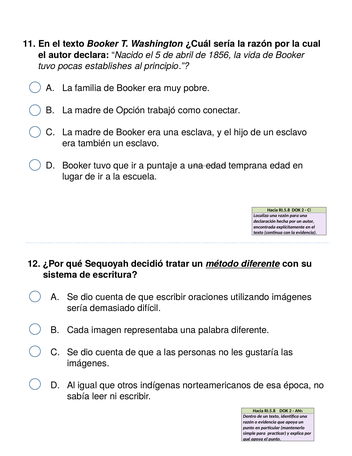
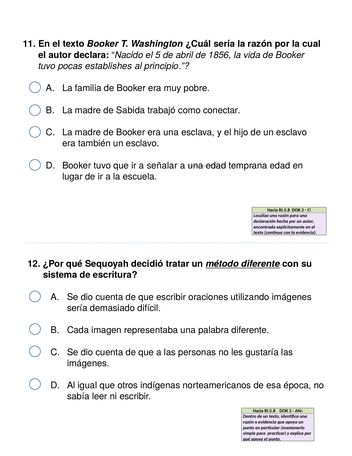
Opción: Opción -> Sabida
puntaje: puntaje -> señalar
